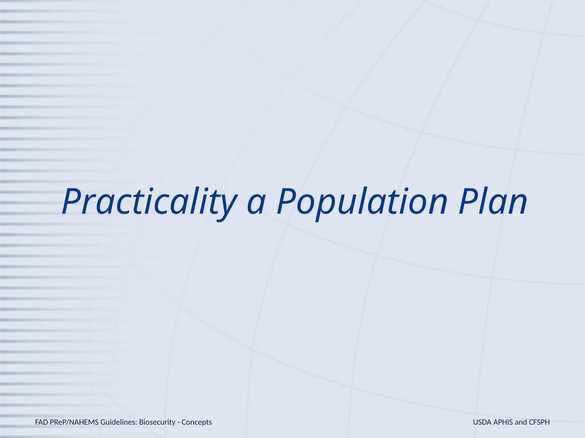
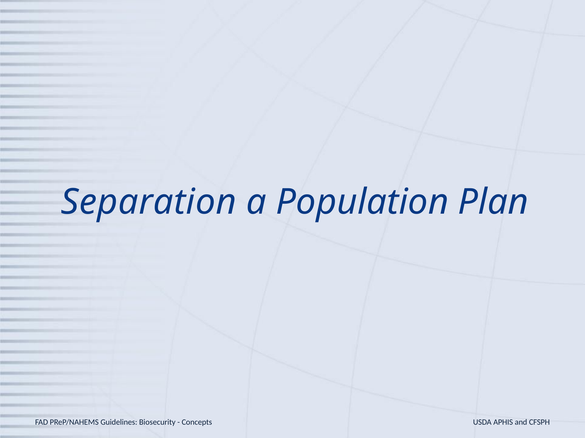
Practicality: Practicality -> Separation
